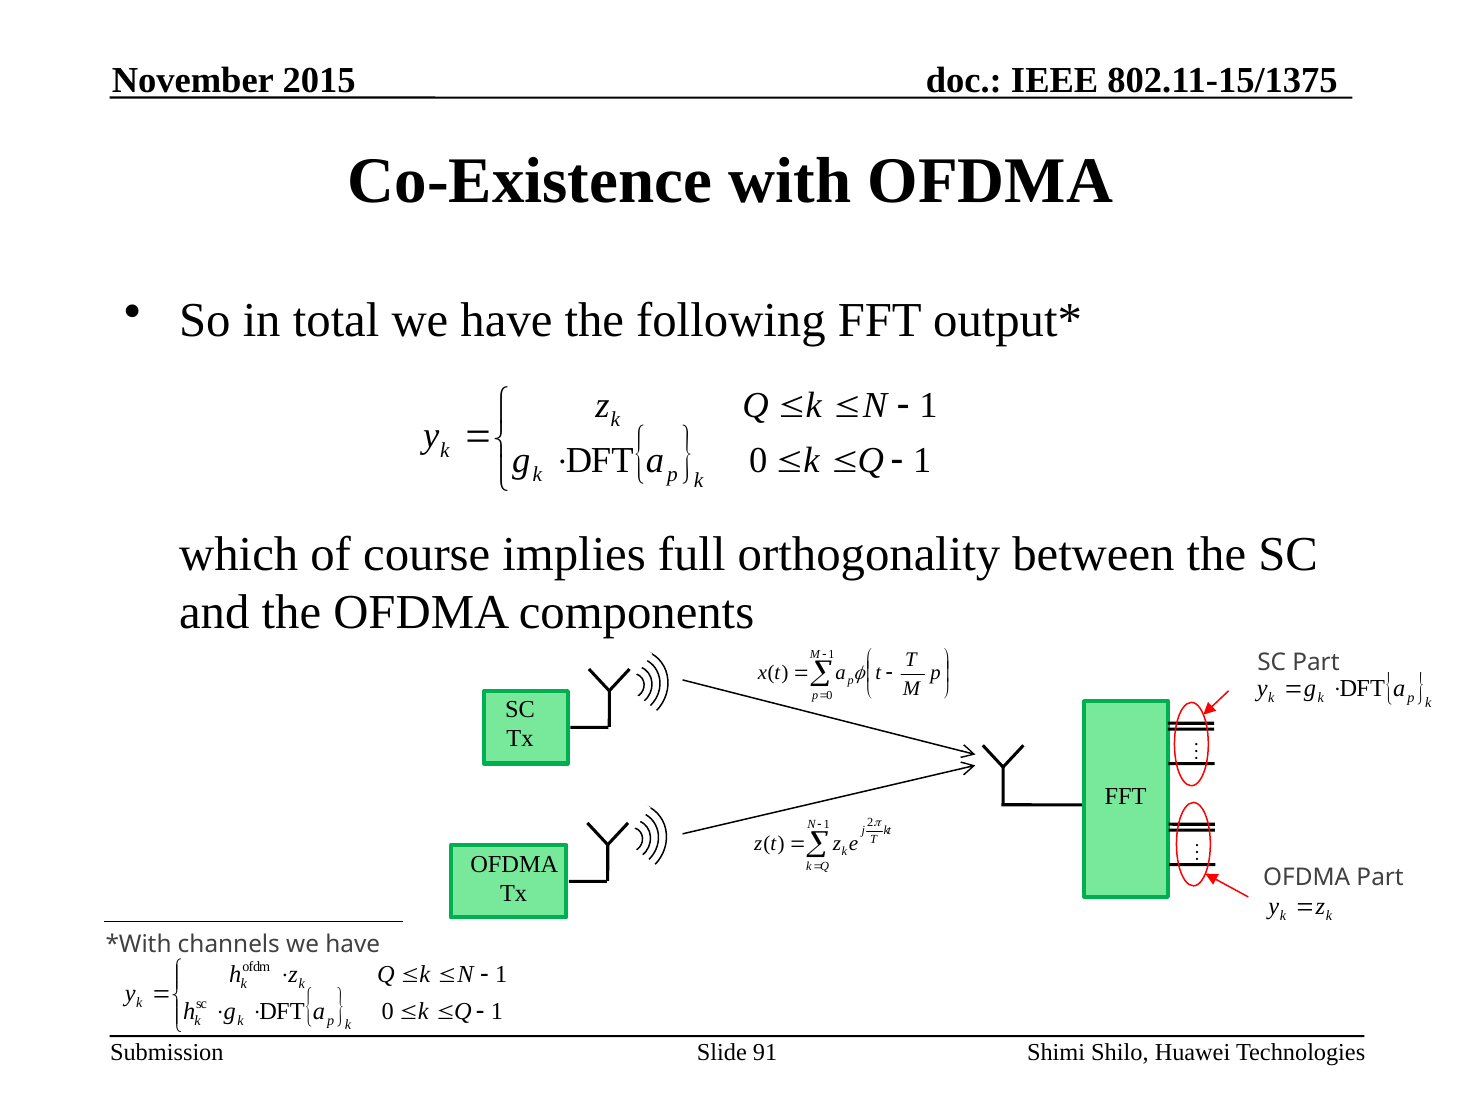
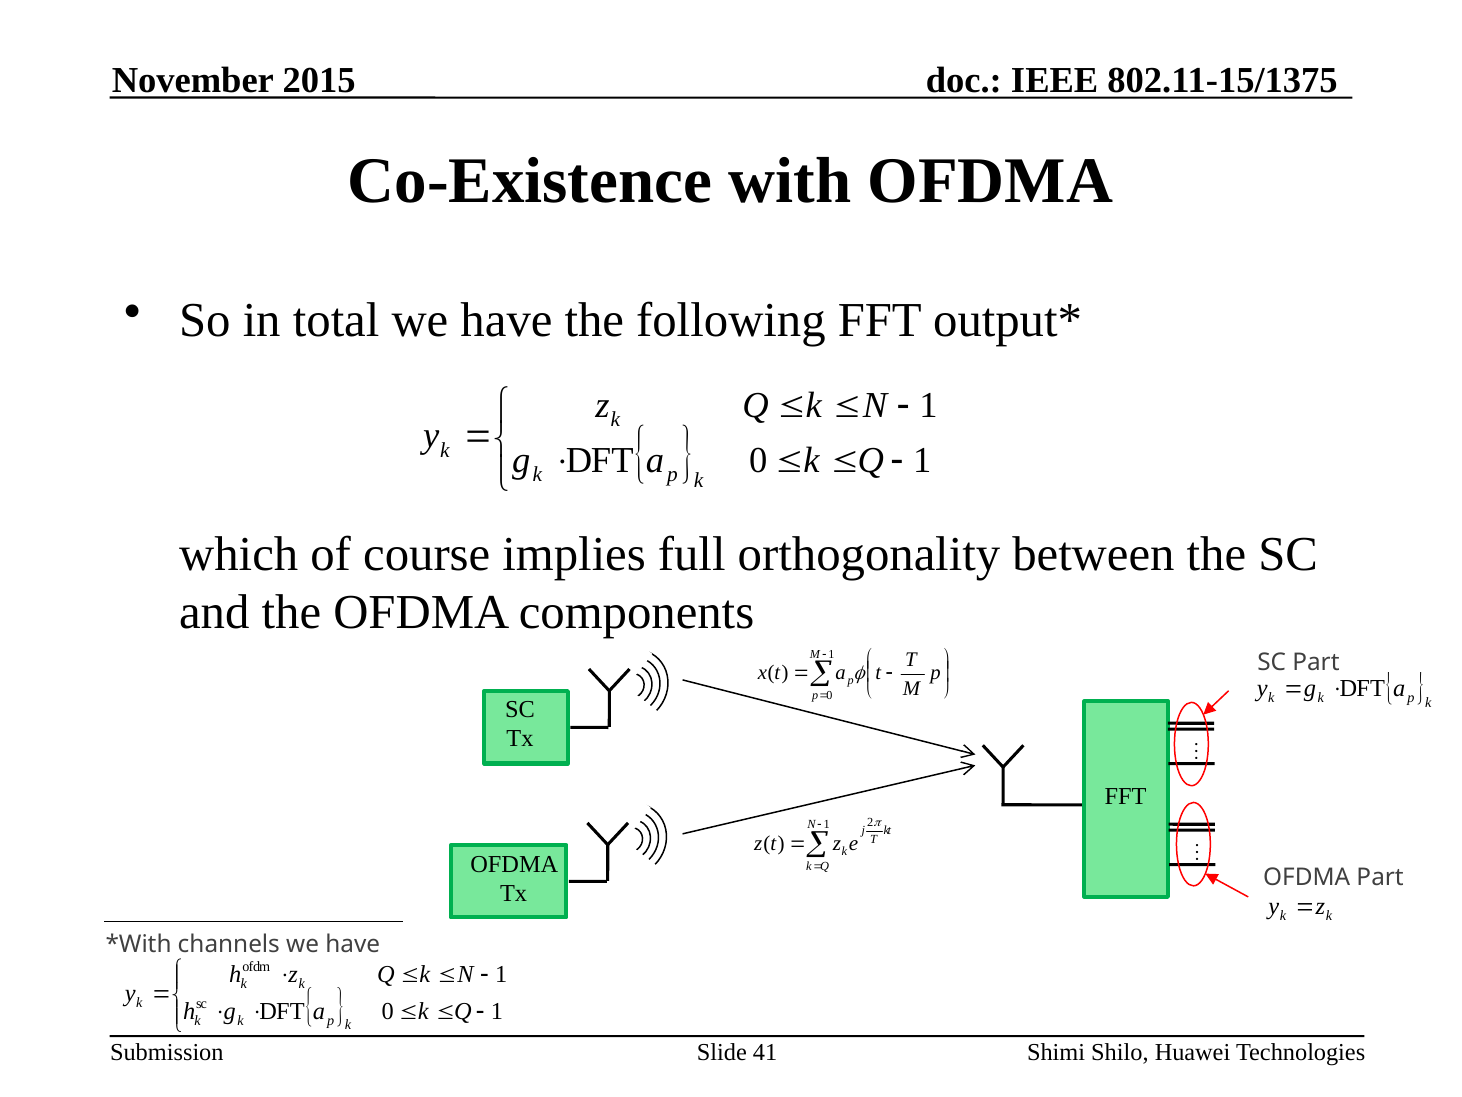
91: 91 -> 41
